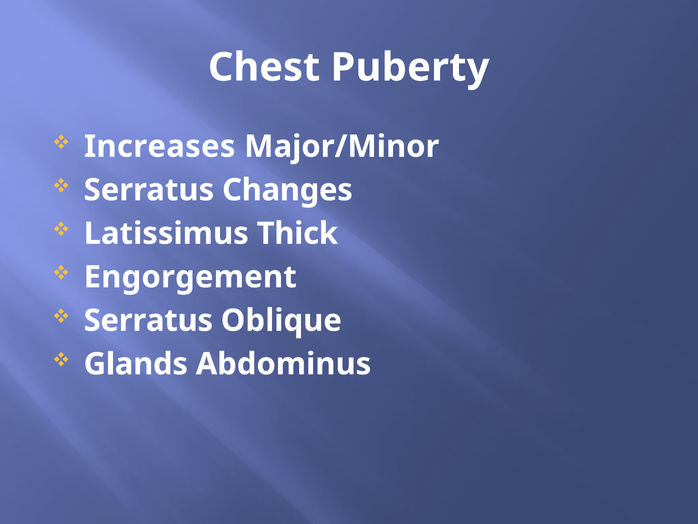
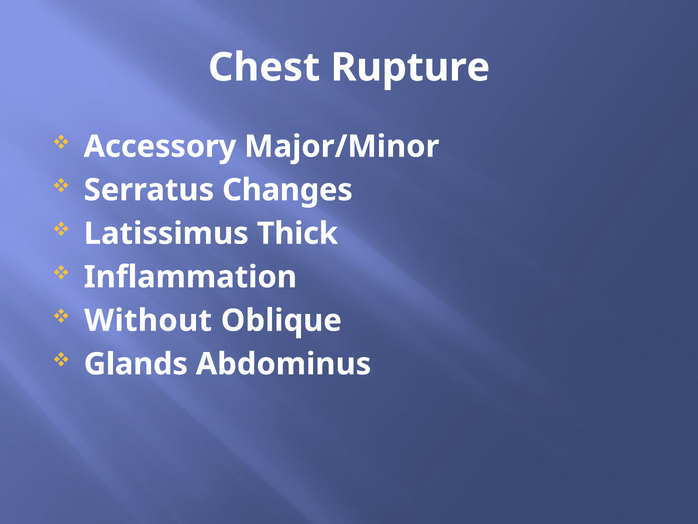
Puberty: Puberty -> Rupture
Increases: Increases -> Accessory
Engorgement: Engorgement -> Inflammation
Serratus at (148, 320): Serratus -> Without
